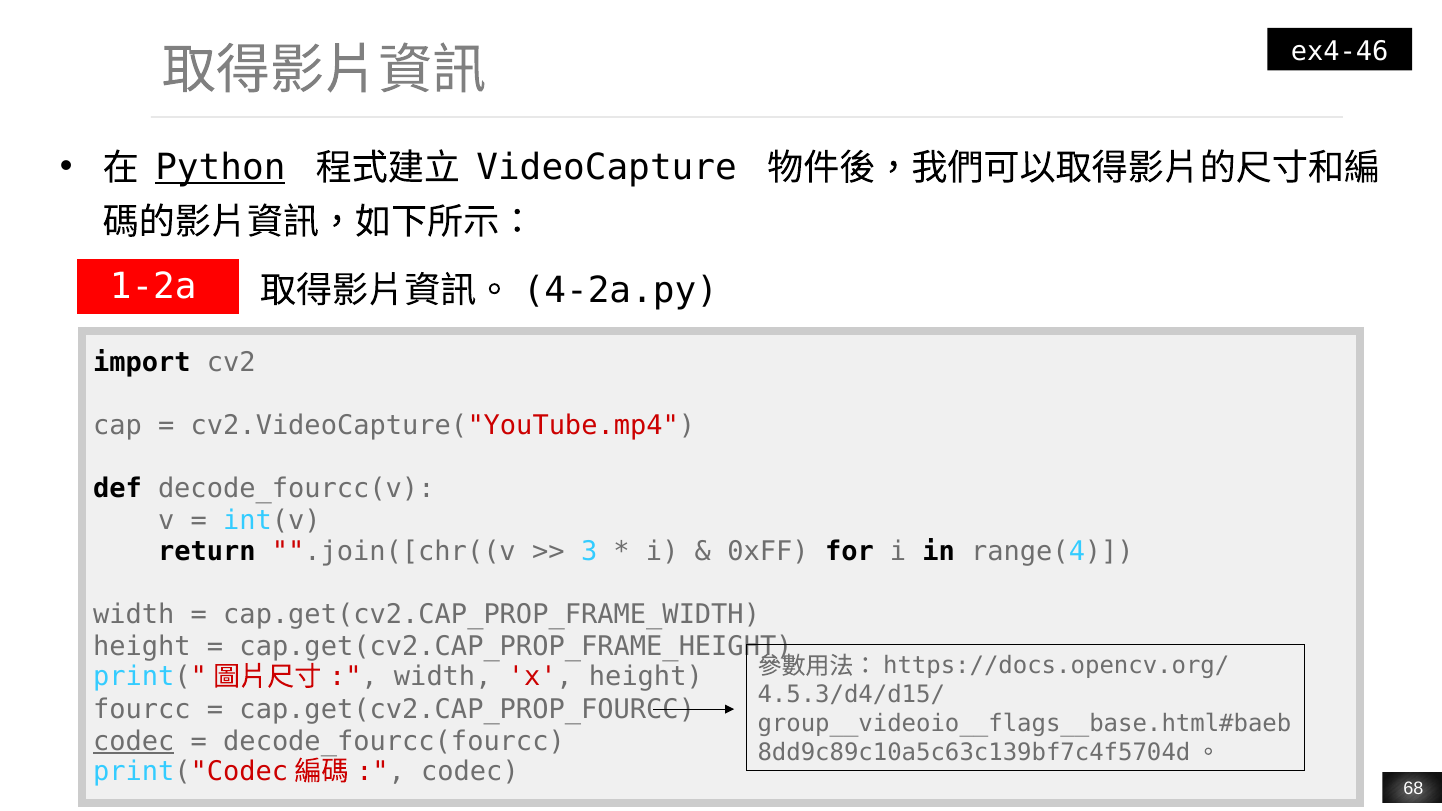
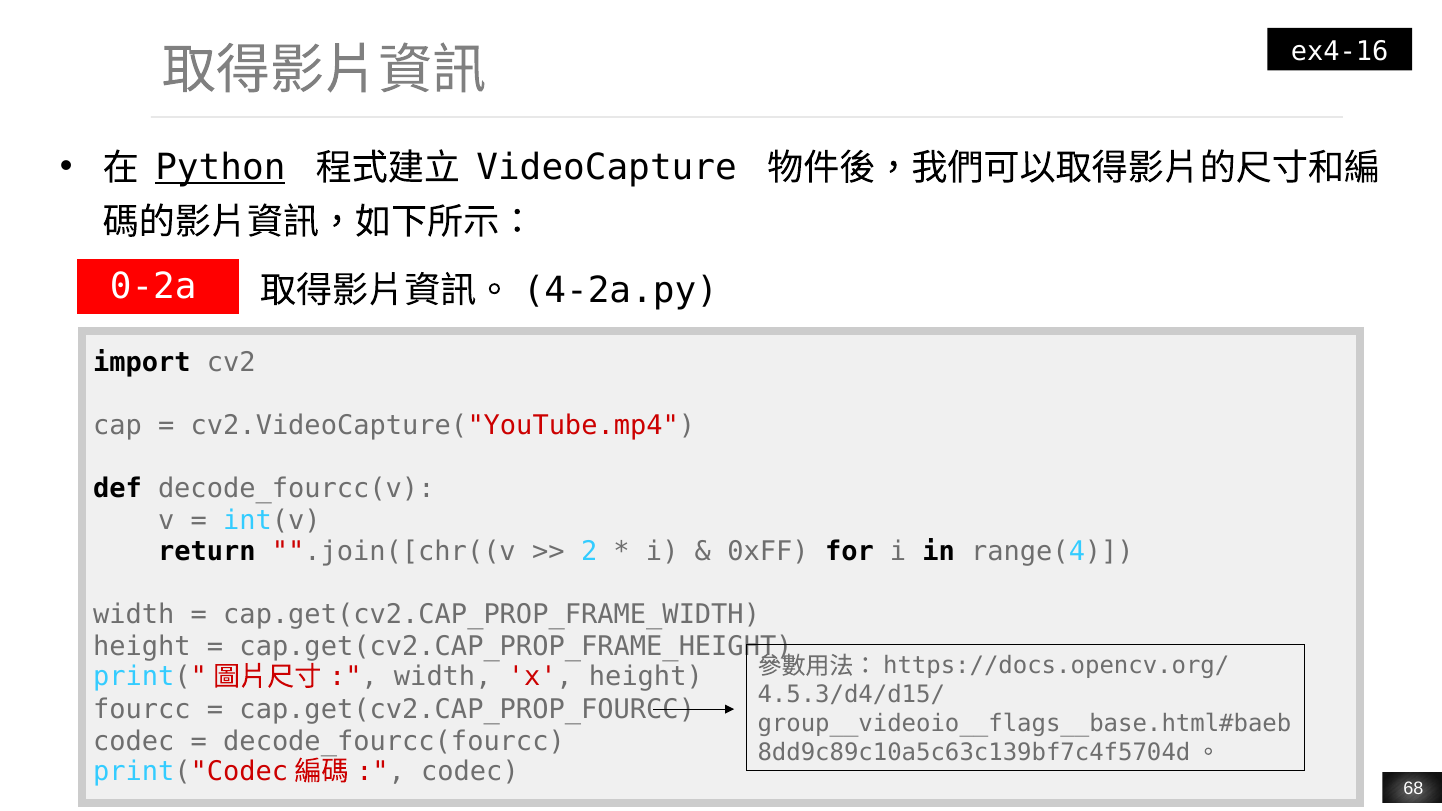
ex4-46: ex4-46 -> ex4-16
1-2a: 1-2a -> 0-2a
3: 3 -> 2
codec at (134, 741) underline: present -> none
